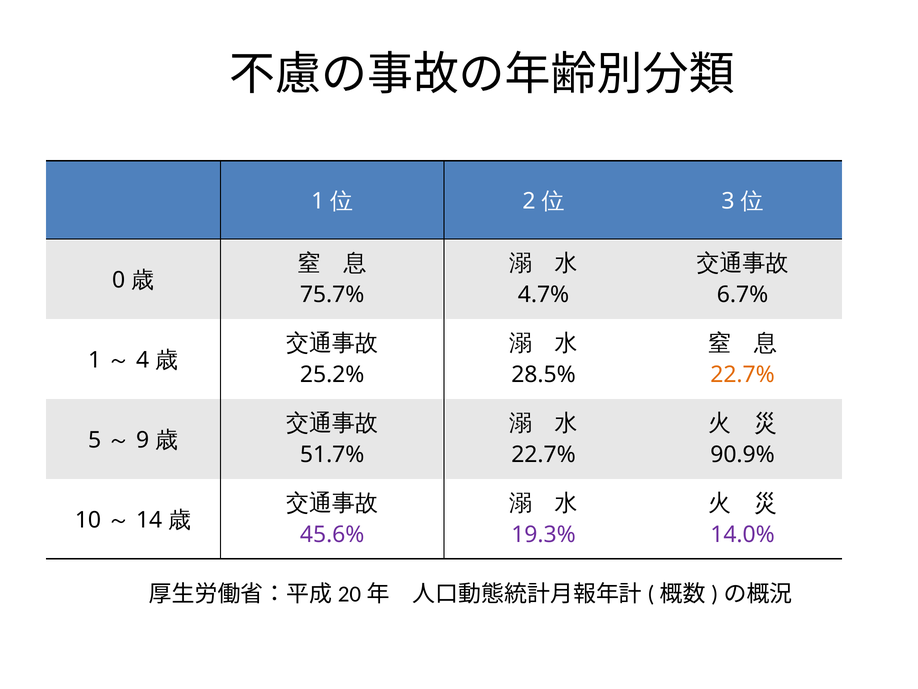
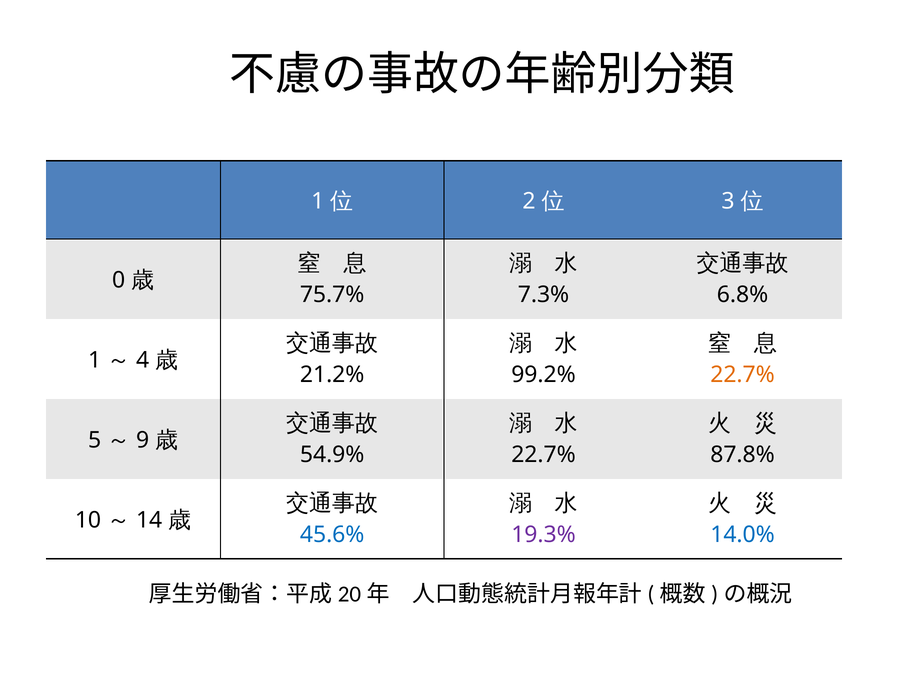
4.7%: 4.7% -> 7.3%
6.7%: 6.7% -> 6.8%
25.2%: 25.2% -> 21.2%
28.5%: 28.5% -> 99.2%
51.7%: 51.7% -> 54.9%
90.9%: 90.9% -> 87.8%
45.6% colour: purple -> blue
14.0% colour: purple -> blue
